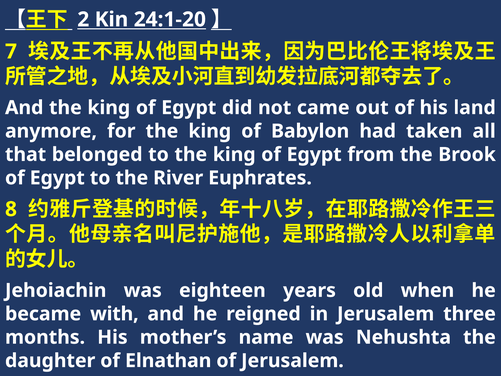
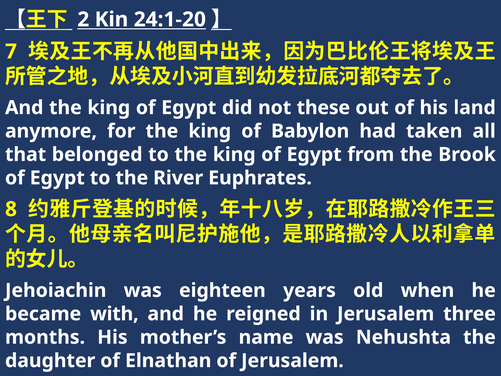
came: came -> these
